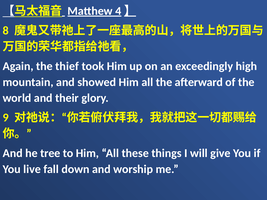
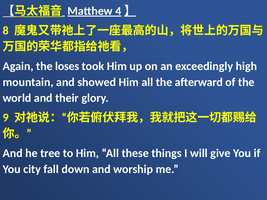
thief: thief -> loses
live: live -> city
